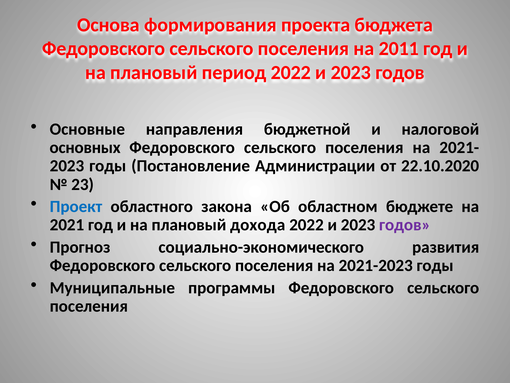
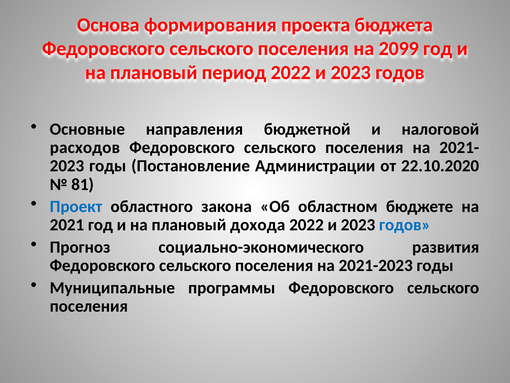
2011: 2011 -> 2099
основных: основных -> расходов
23: 23 -> 81
годов at (405, 225) colour: purple -> blue
